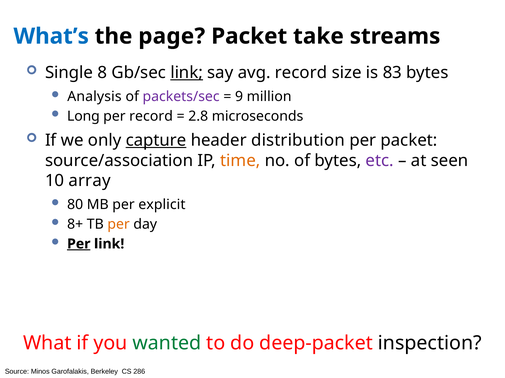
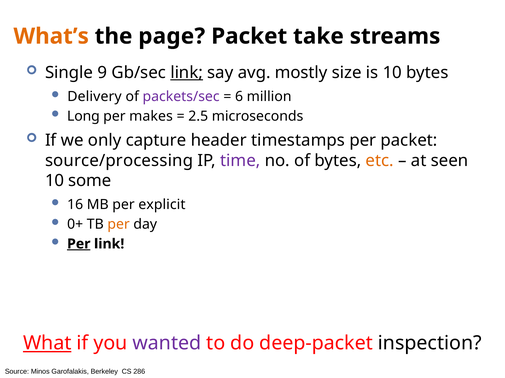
What’s colour: blue -> orange
8: 8 -> 9
avg record: record -> mostly
is 83: 83 -> 10
Analysis: Analysis -> Delivery
9: 9 -> 6
per record: record -> makes
2.8: 2.8 -> 2.5
capture underline: present -> none
distribution: distribution -> timestamps
source/association: source/association -> source/processing
time colour: orange -> purple
etc colour: purple -> orange
array: array -> some
80: 80 -> 16
8+: 8+ -> 0+
What underline: none -> present
wanted colour: green -> purple
